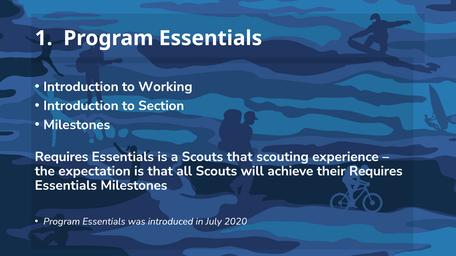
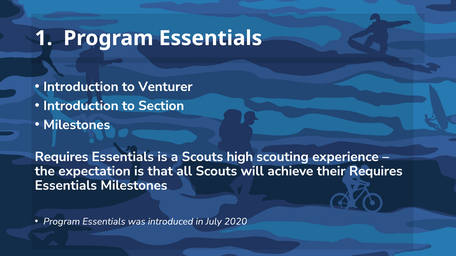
Working: Working -> Venturer
Scouts that: that -> high
